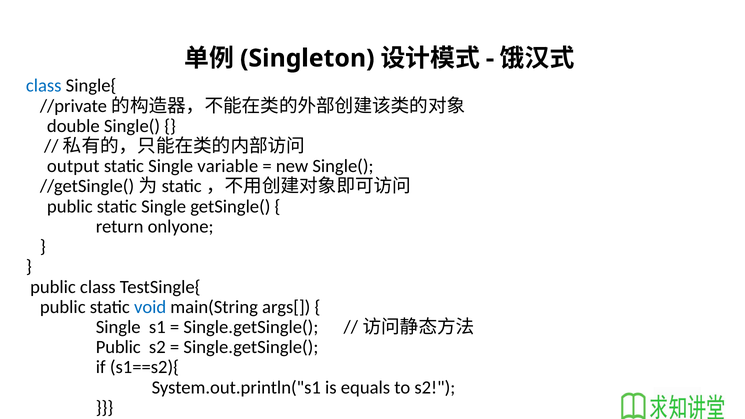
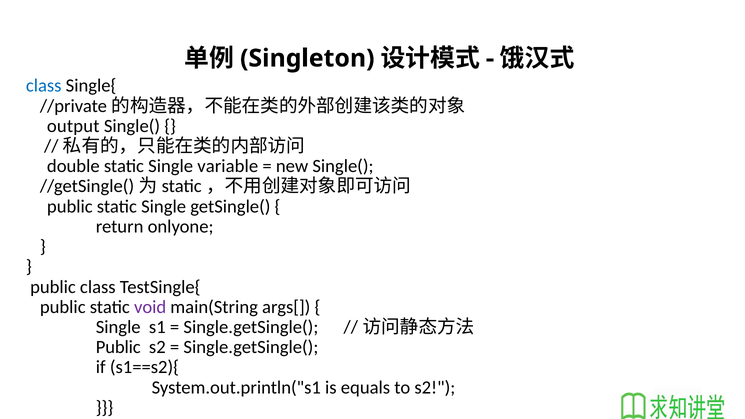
double: double -> output
output: output -> double
void colour: blue -> purple
